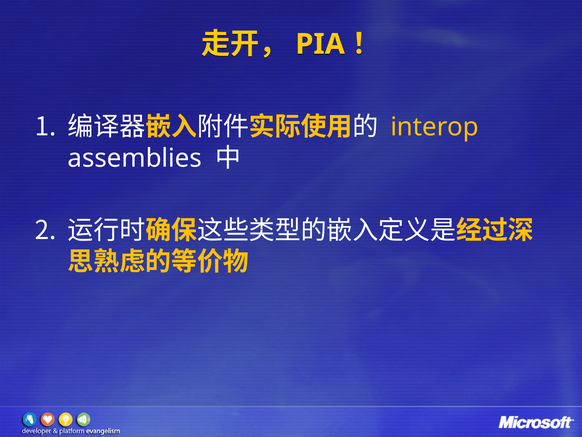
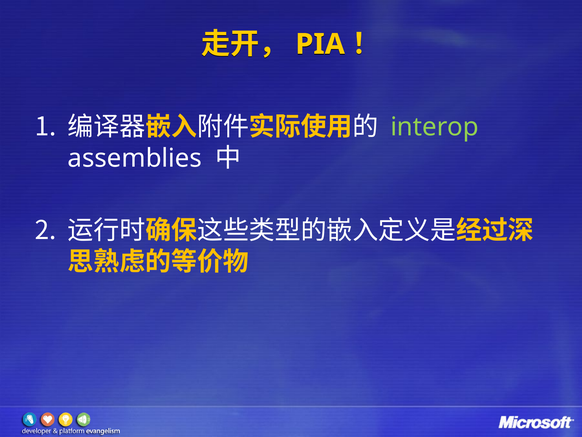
interop colour: yellow -> light green
